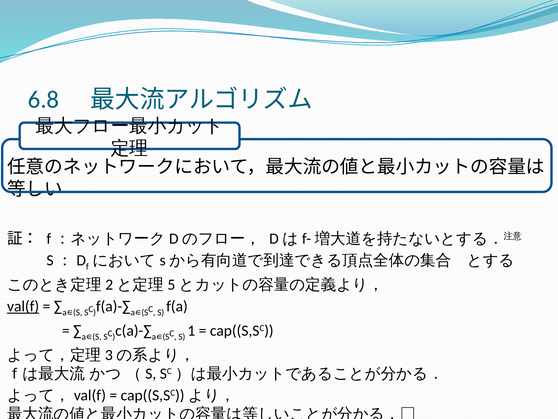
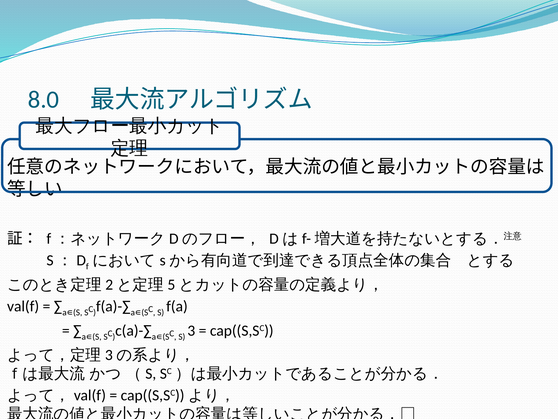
6.8: 6.8 -> 8.0
val(f underline: present -> none
1: 1 -> 3
